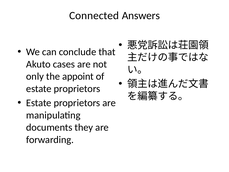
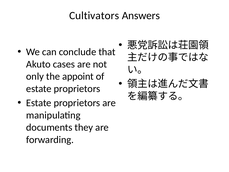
Connected: Connected -> Cultivators
